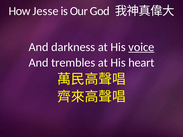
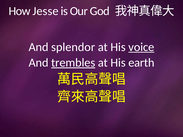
darkness: darkness -> splendor
trembles underline: none -> present
heart: heart -> earth
